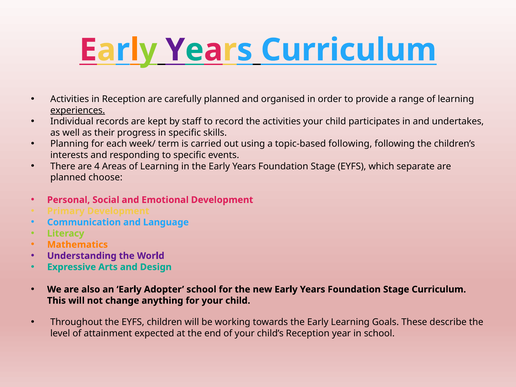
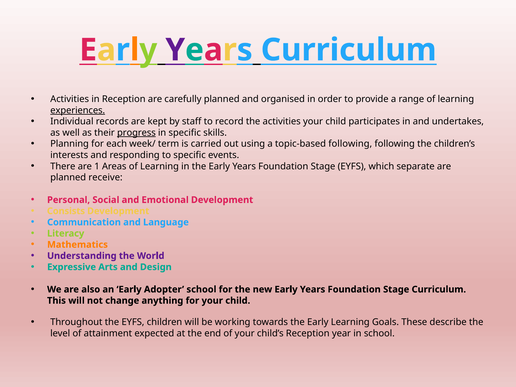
progress underline: none -> present
4: 4 -> 1
choose: choose -> receive
Primary: Primary -> Consists
